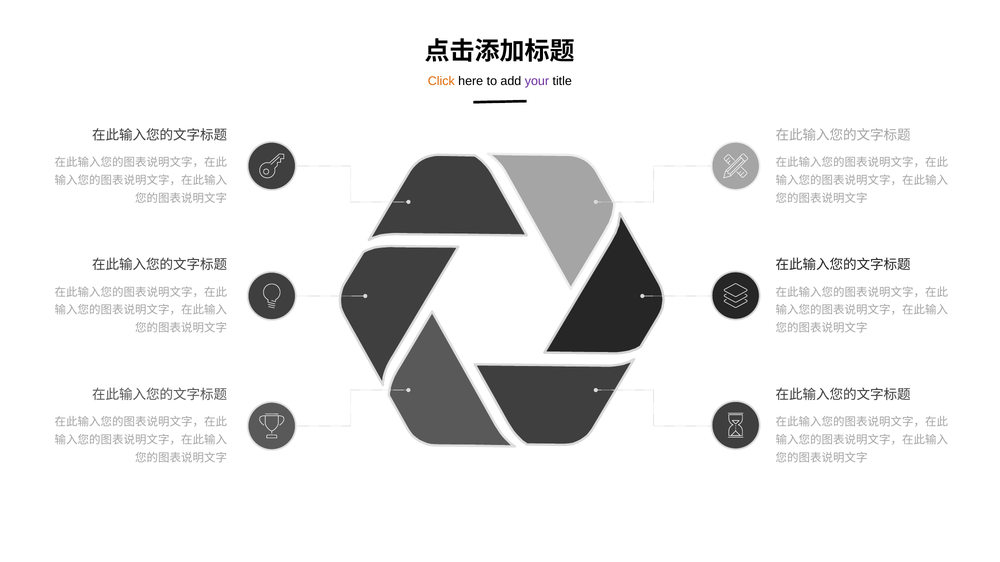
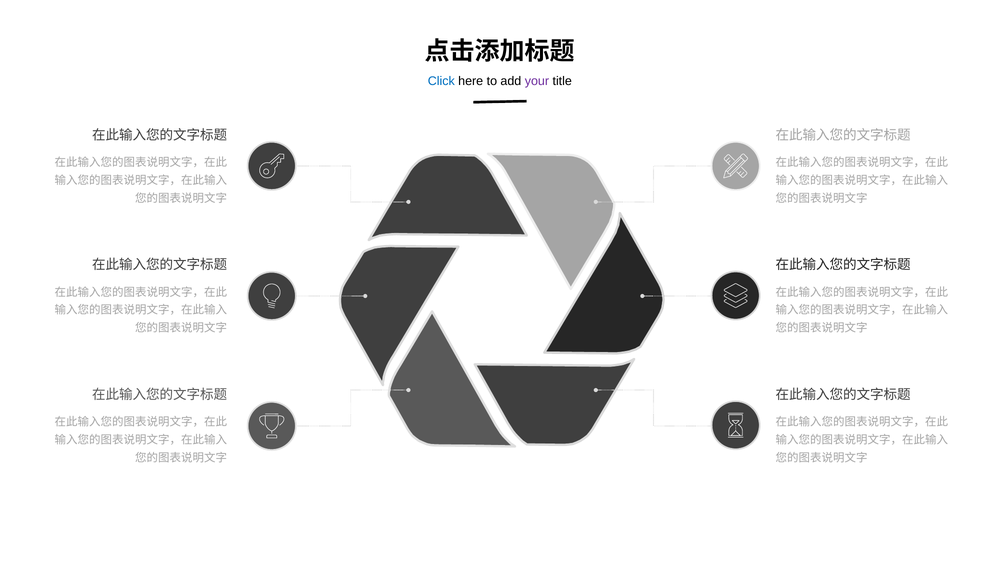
Click colour: orange -> blue
